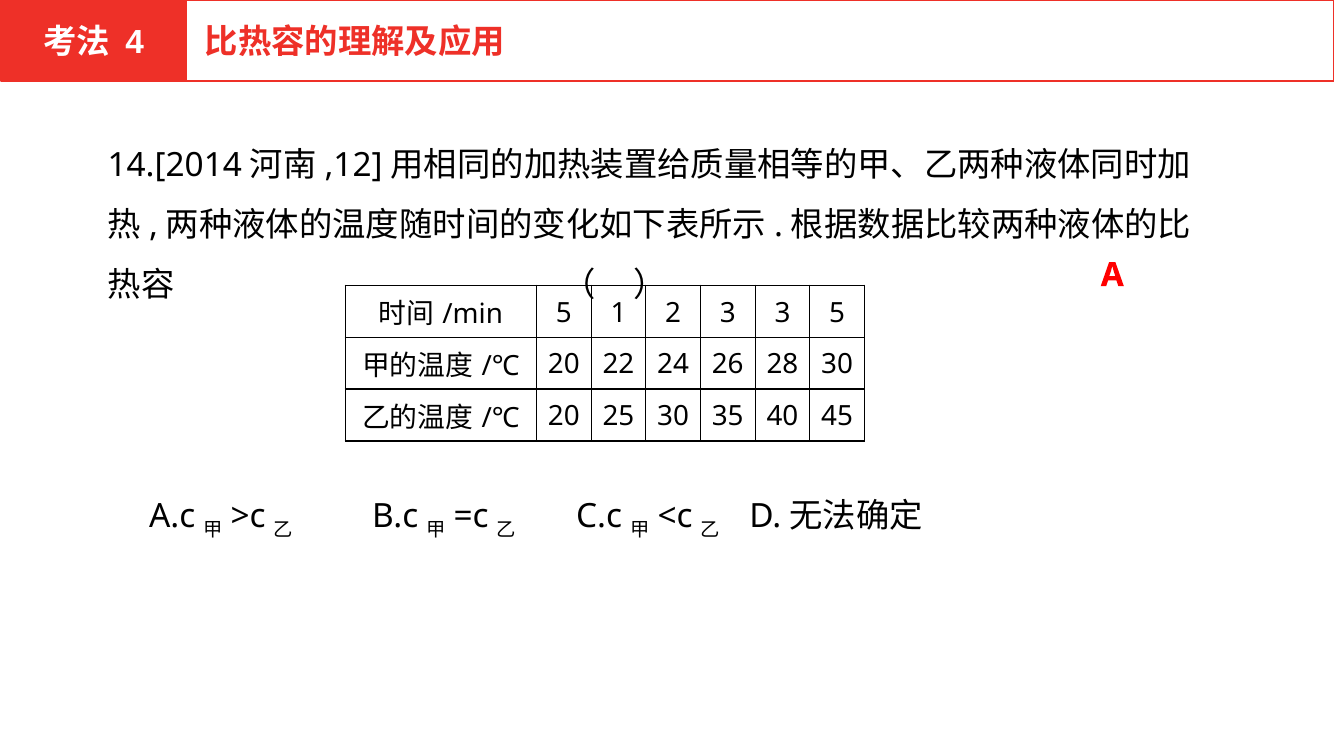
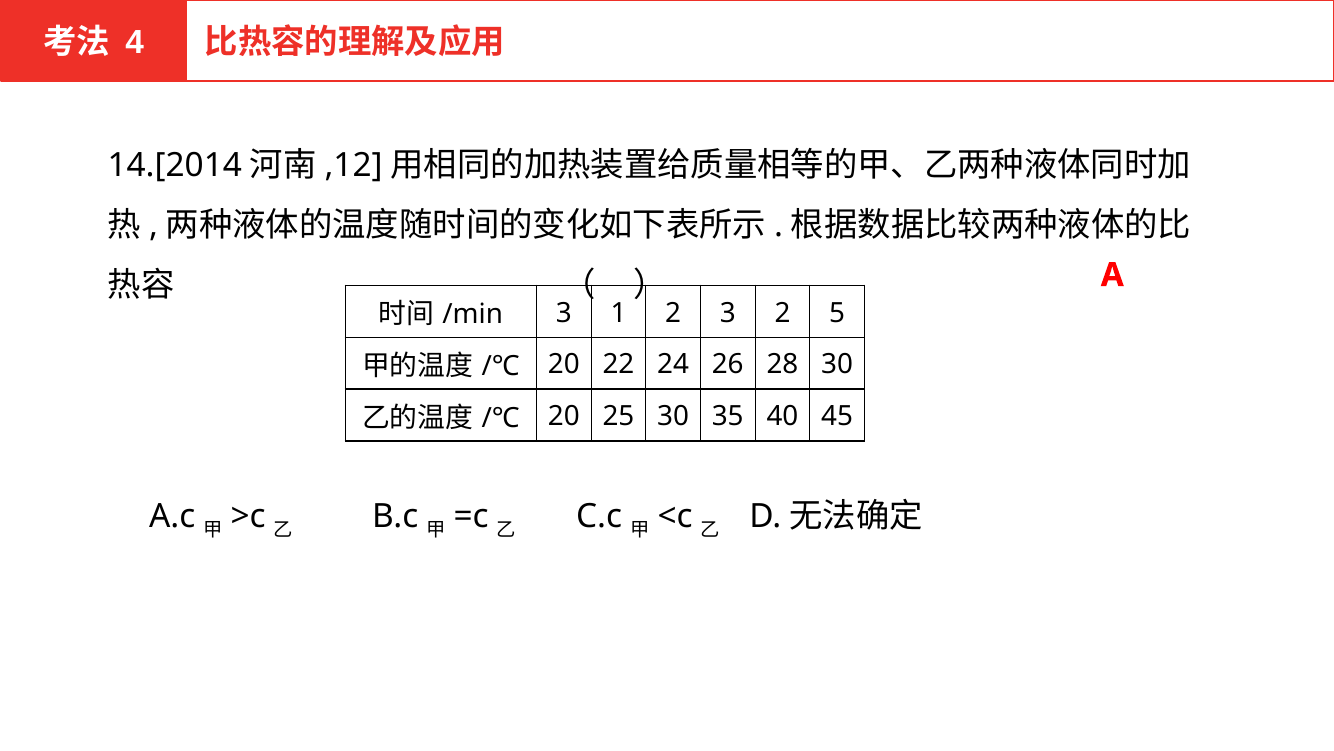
5 at (564, 313): 5 -> 3
3 3: 3 -> 2
